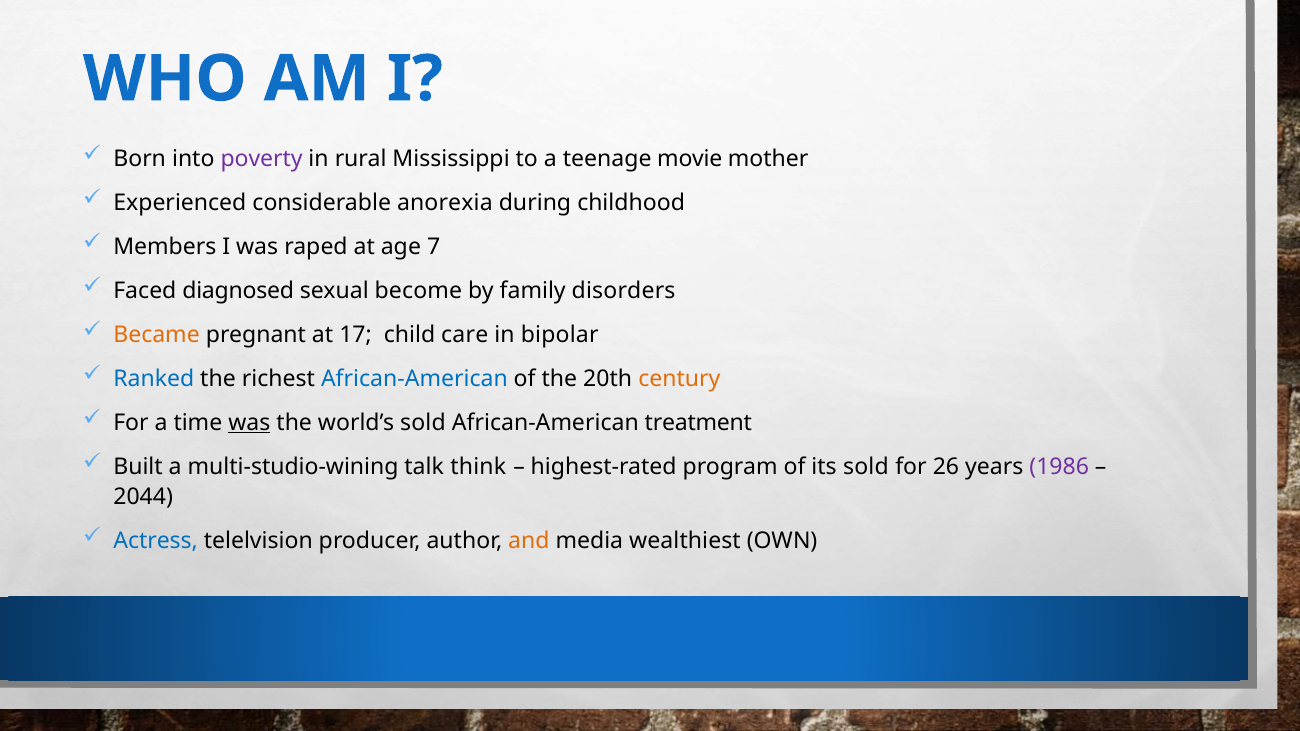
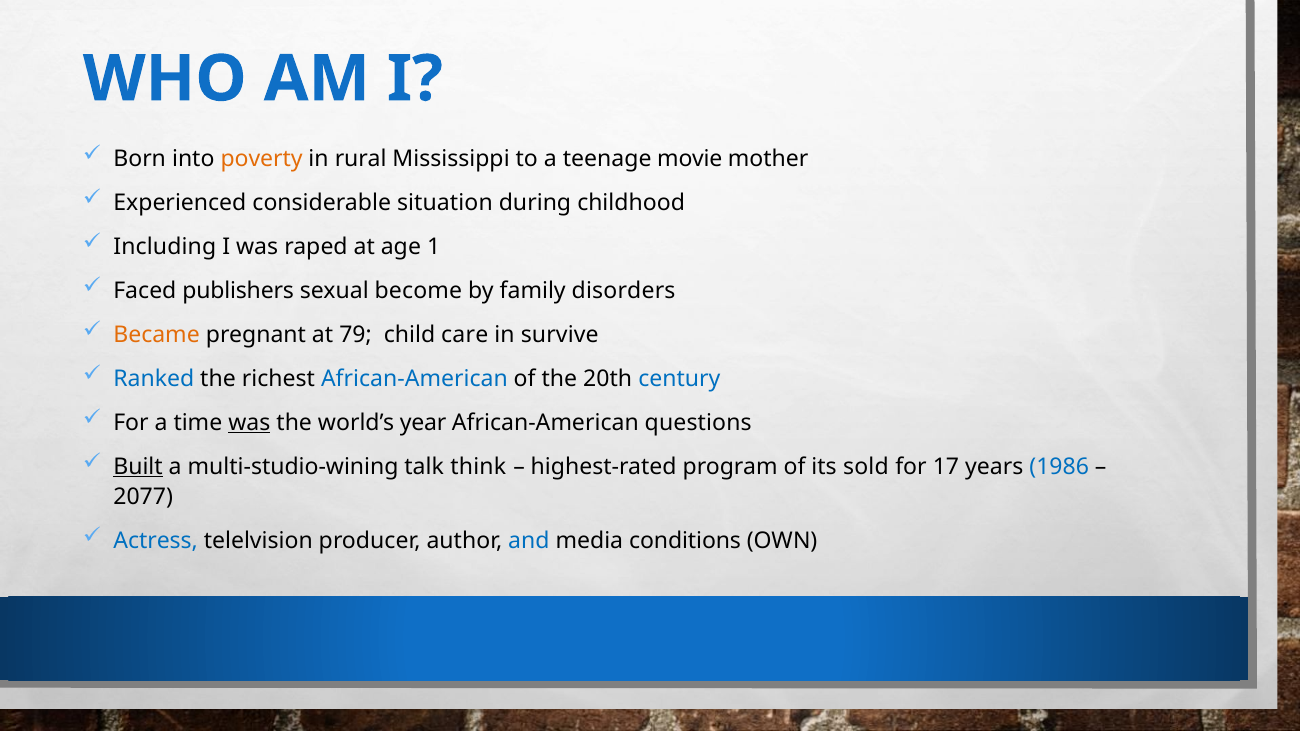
poverty colour: purple -> orange
anorexia: anorexia -> situation
Members: Members -> Including
7: 7 -> 1
diagnosed: diagnosed -> publishers
17: 17 -> 79
bipolar: bipolar -> survive
century colour: orange -> blue
world’s sold: sold -> year
treatment: treatment -> questions
Built underline: none -> present
26: 26 -> 17
1986 colour: purple -> blue
2044: 2044 -> 2077
and colour: orange -> blue
wealthiest: wealthiest -> conditions
